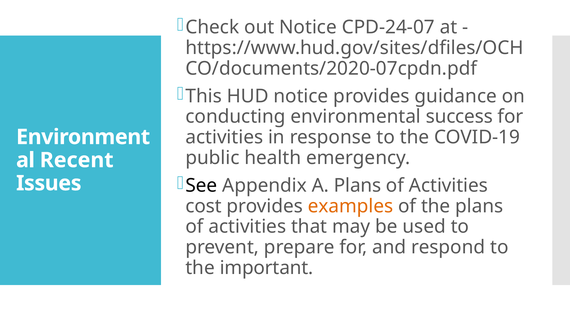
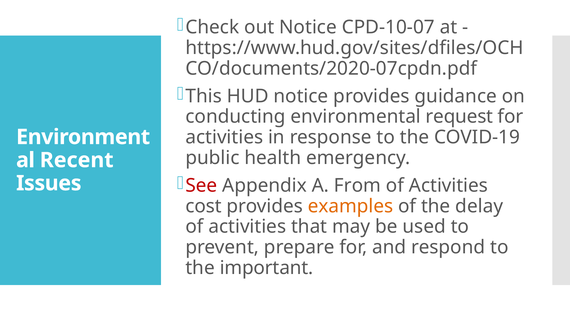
CPD-24-07: CPD-24-07 -> CPD-10-07
success: success -> request
See colour: black -> red
A Plans: Plans -> From
the plans: plans -> delay
